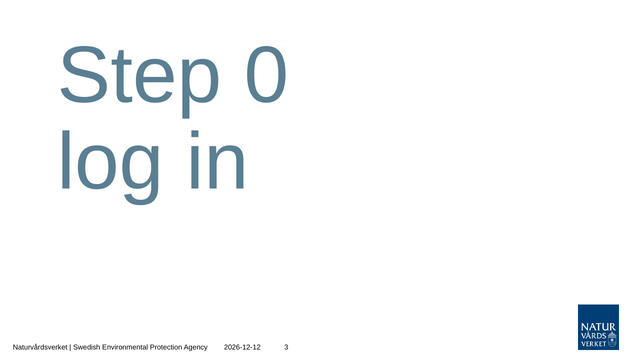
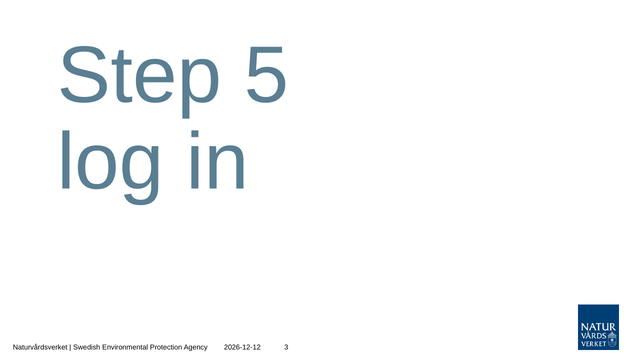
0: 0 -> 5
